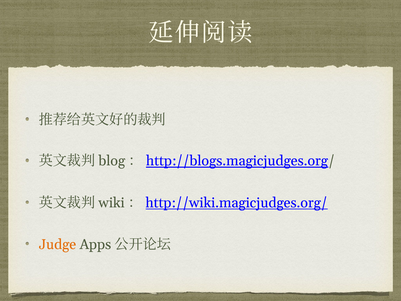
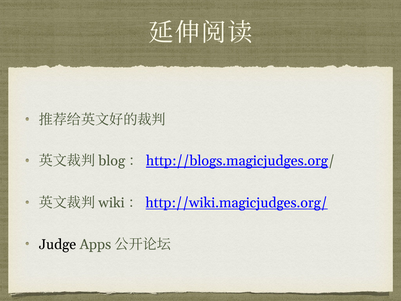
Judge colour: orange -> black
